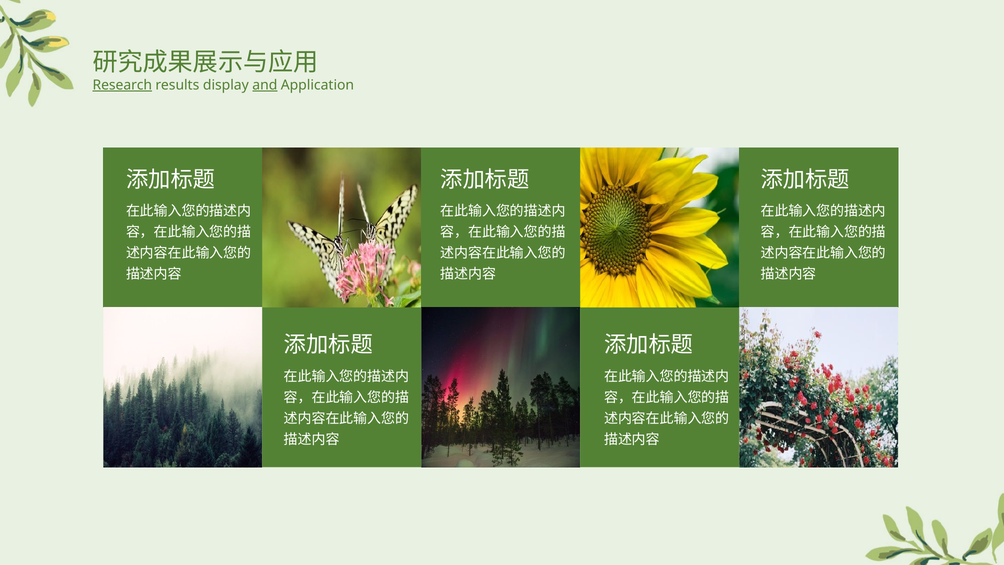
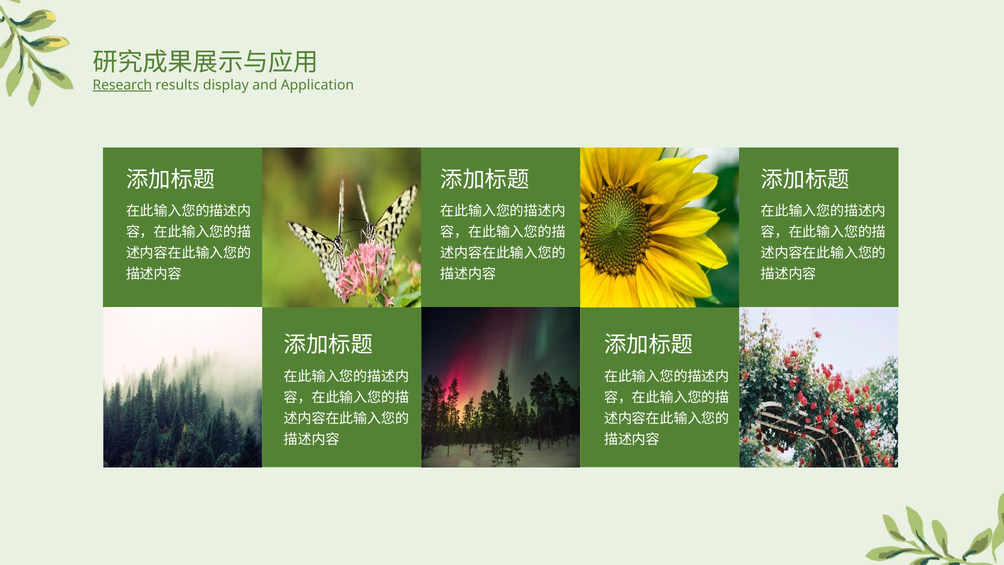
and underline: present -> none
